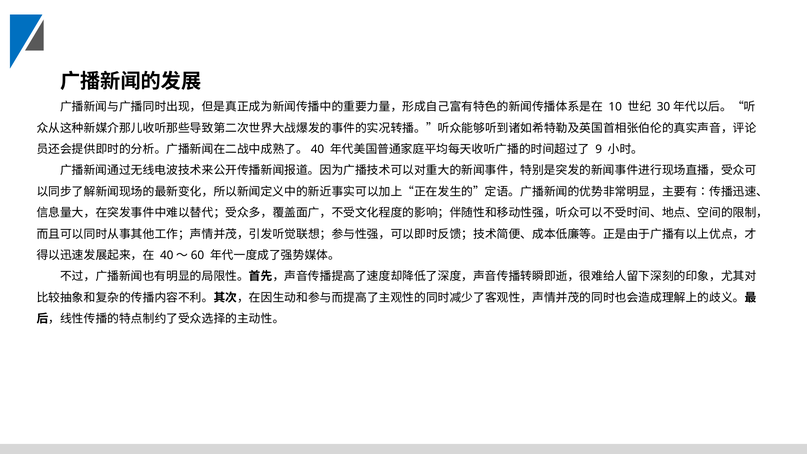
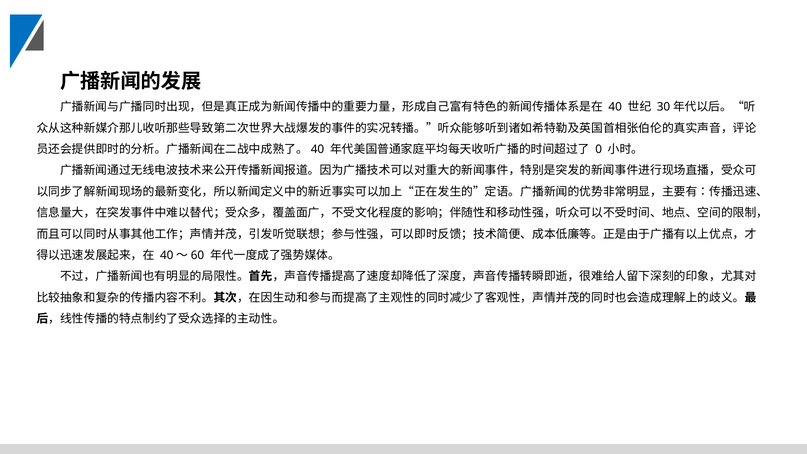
10: 10 -> 40
9: 9 -> 0
